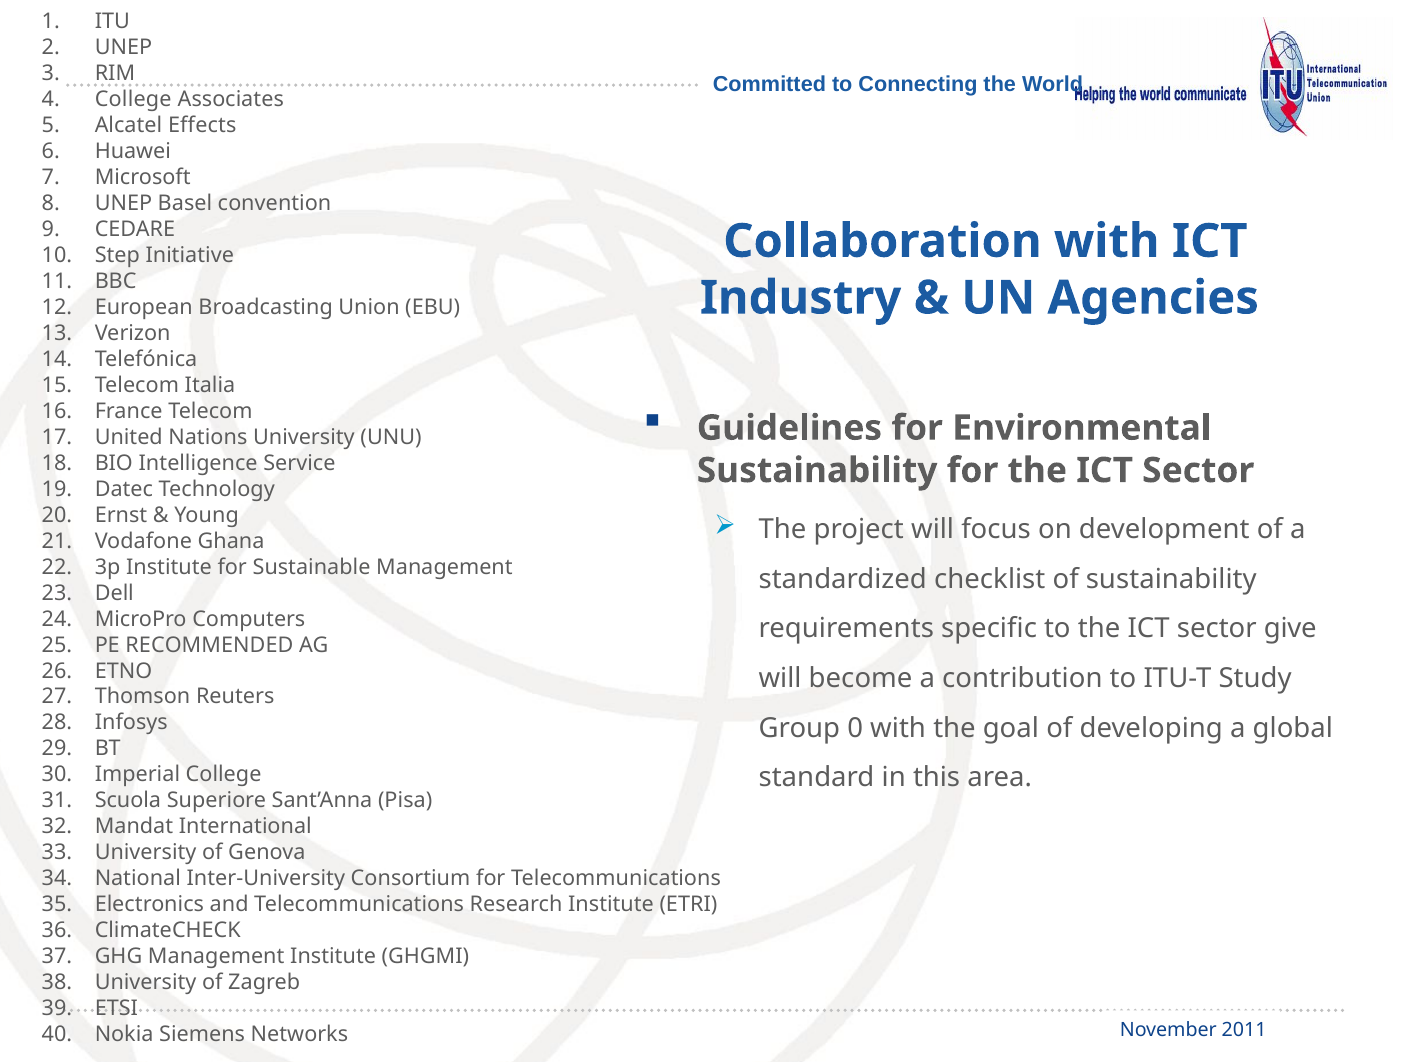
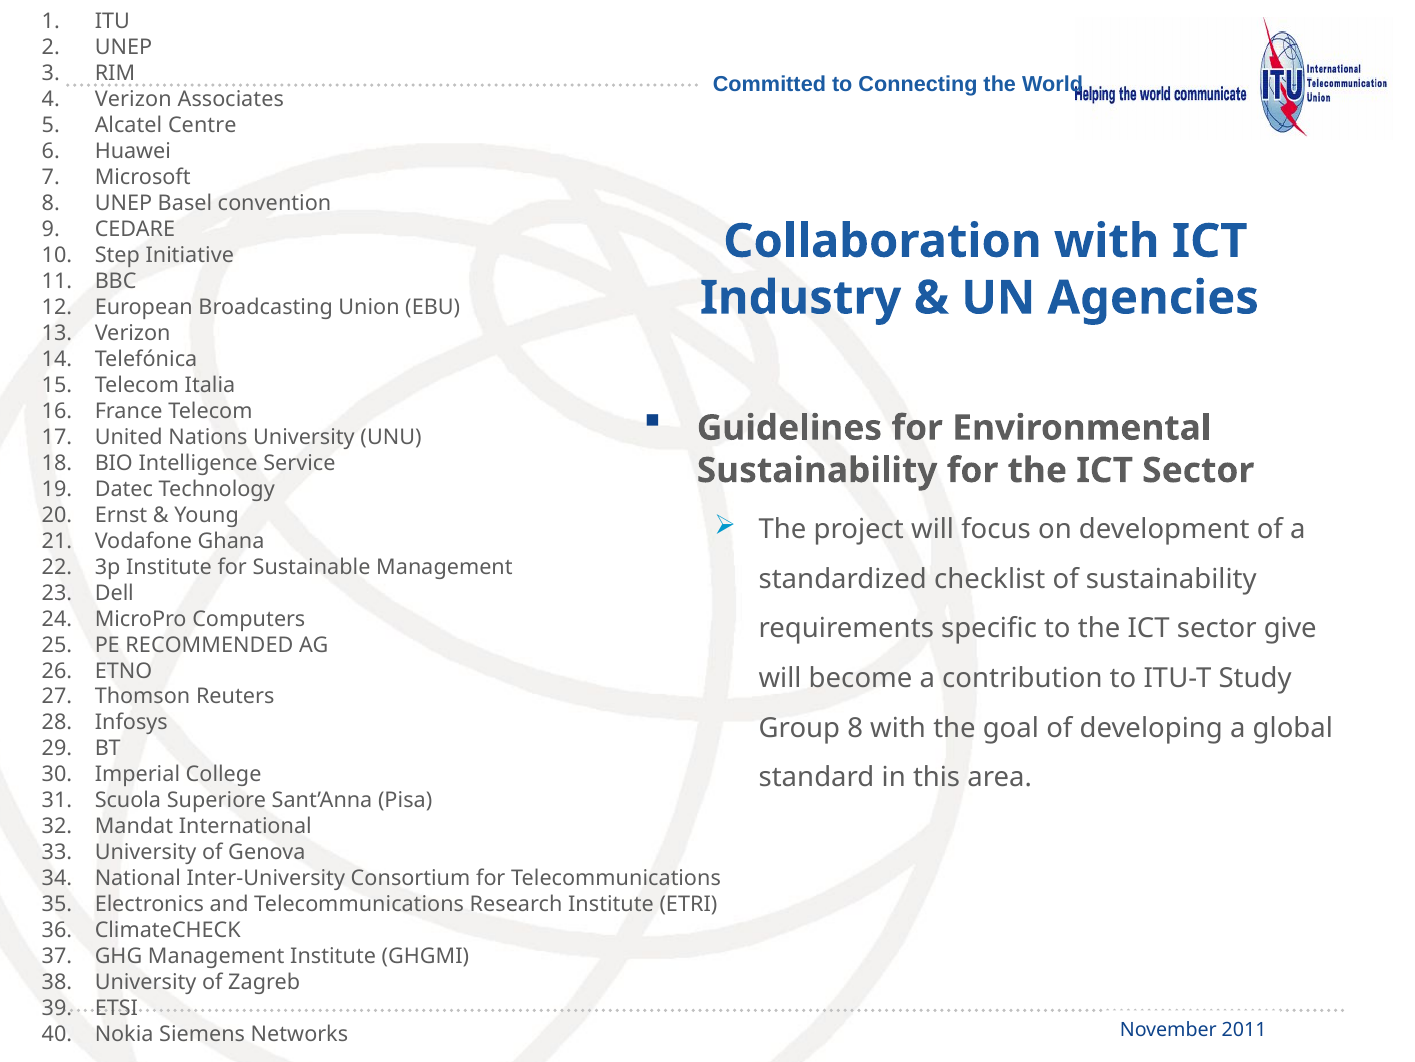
College at (133, 99): College -> Verizon
Effects: Effects -> Centre
Group 0: 0 -> 8
